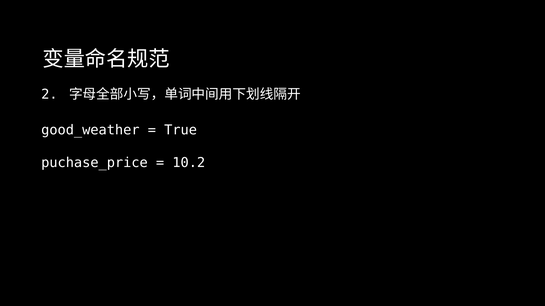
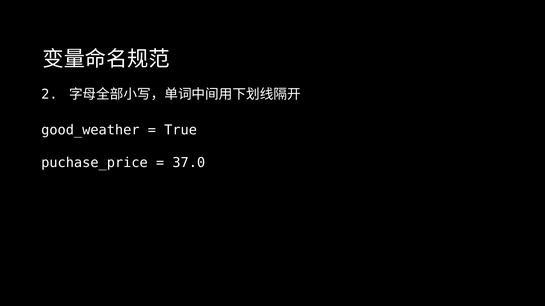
10.2: 10.2 -> 37.0
